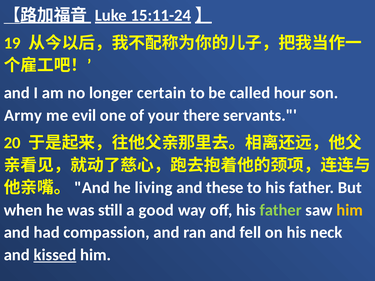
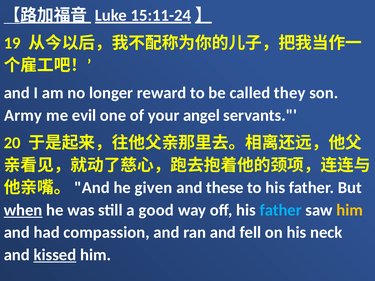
certain: certain -> reward
hour: hour -> they
there: there -> angel
living: living -> given
when underline: none -> present
father at (281, 210) colour: light green -> light blue
